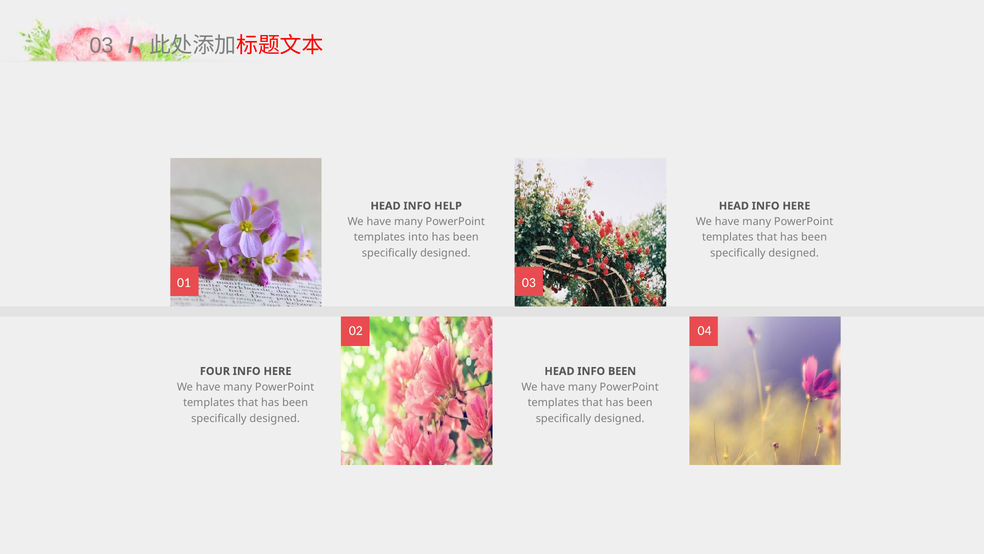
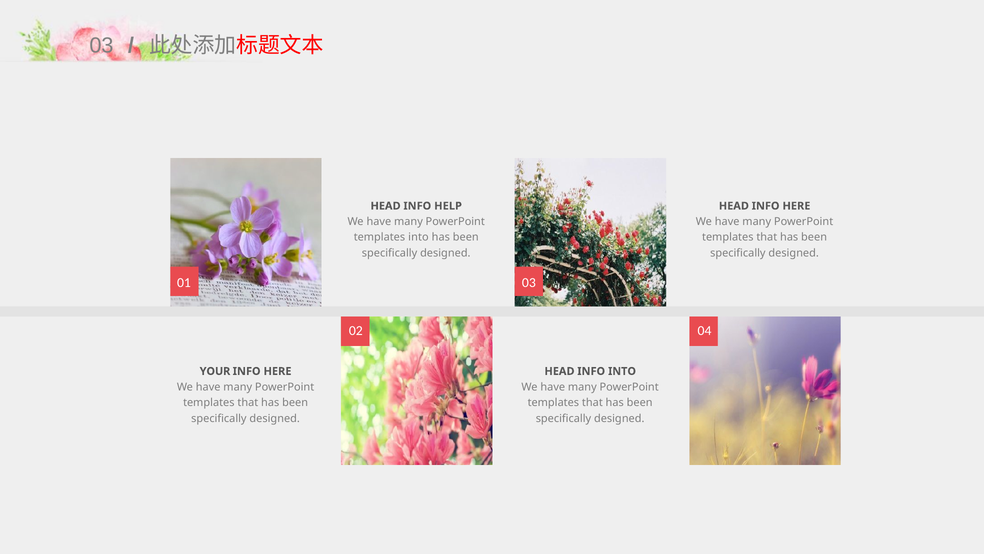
FOUR: FOUR -> YOUR
INFO BEEN: BEEN -> INTO
